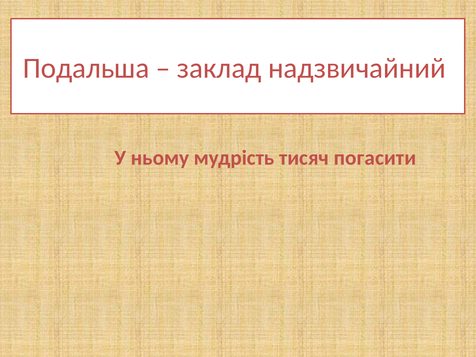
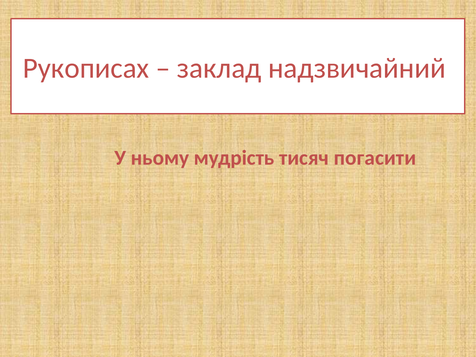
Подальша: Подальша -> Рукописах
